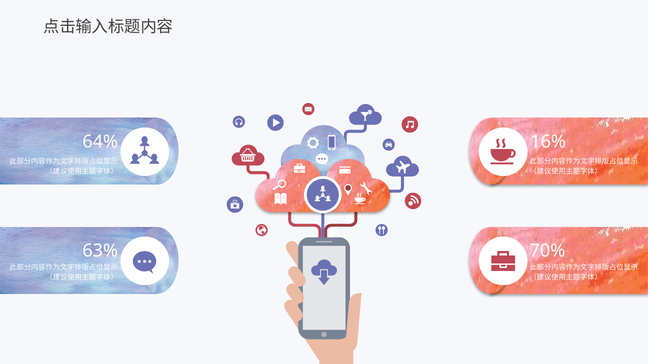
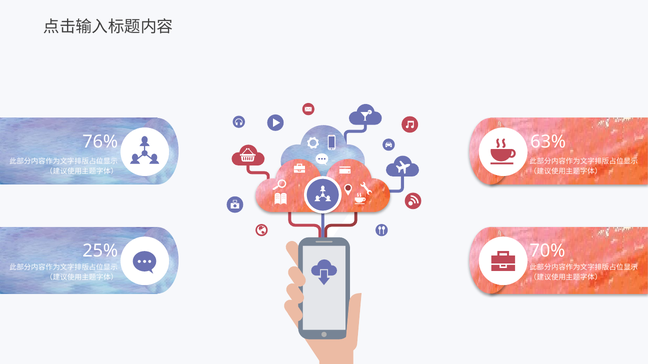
64%: 64% -> 76%
16%: 16% -> 63%
63%: 63% -> 25%
